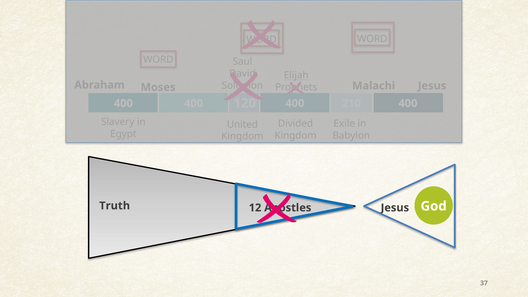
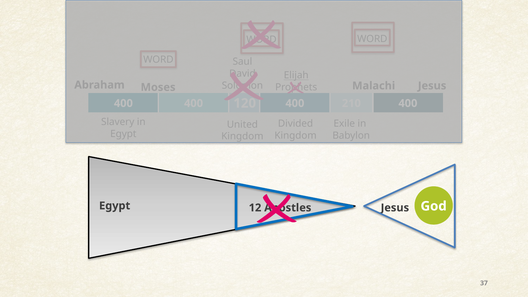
Truth at (115, 206): Truth -> Egypt
